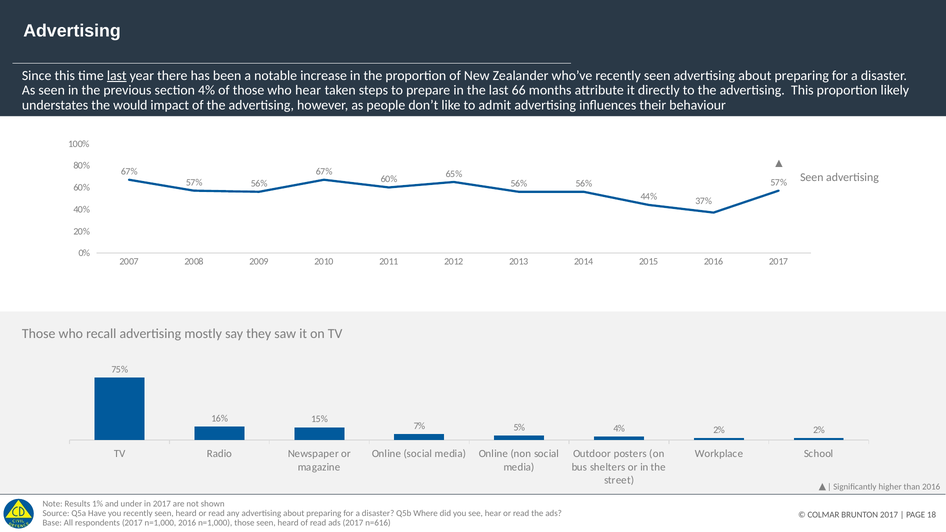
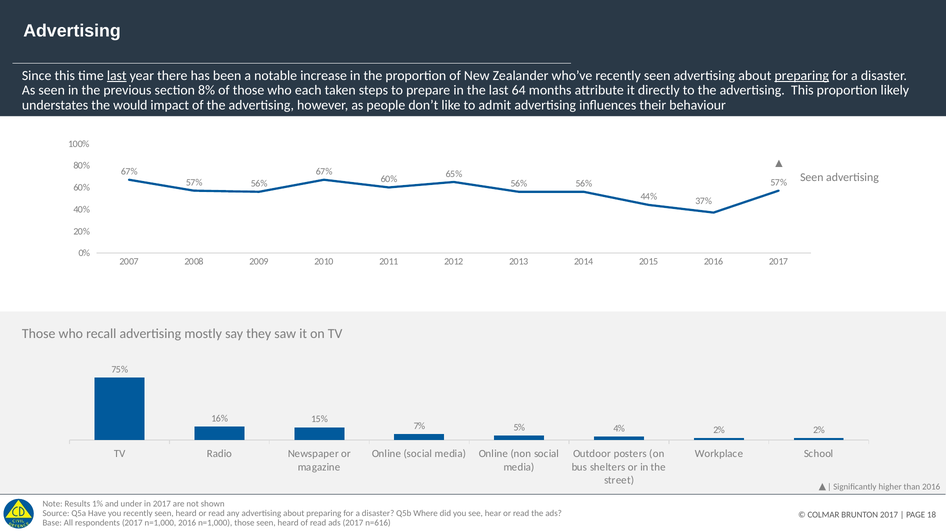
preparing at (802, 76) underline: none -> present
section 4%: 4% -> 8%
who hear: hear -> each
66: 66 -> 64
